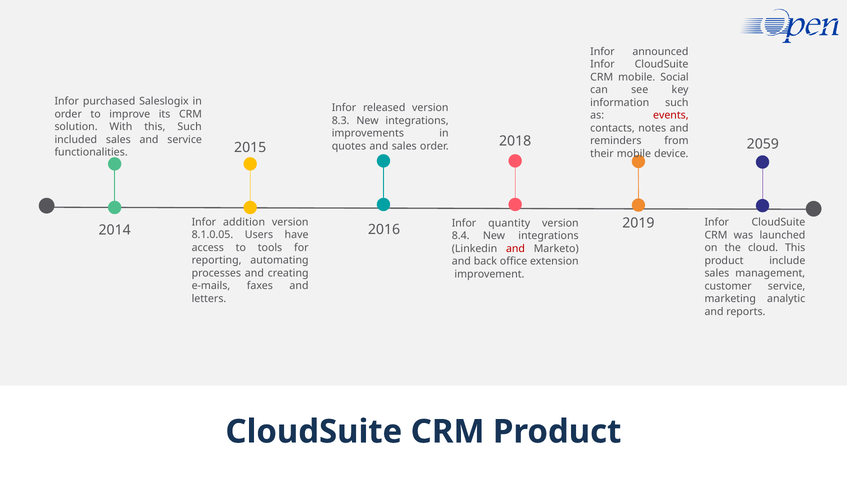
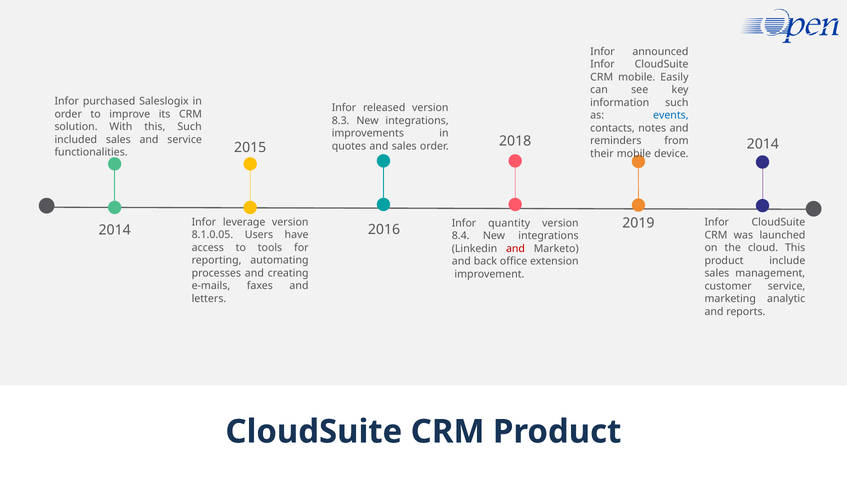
Social: Social -> Easily
events colour: red -> blue
2059 at (763, 144): 2059 -> 2014
addition: addition -> leverage
